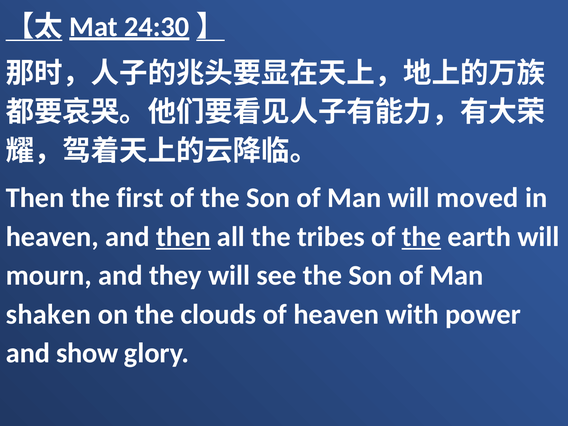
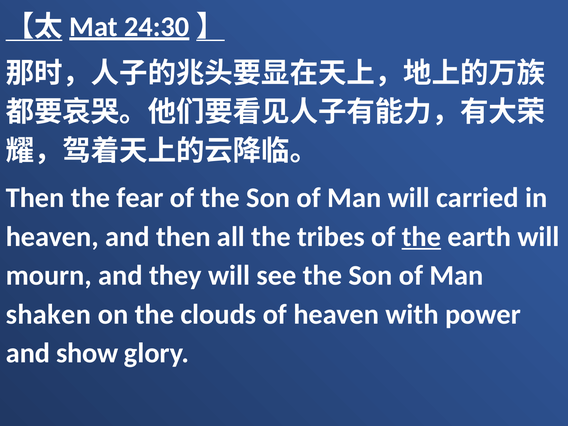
first: first -> fear
moved: moved -> carried
then at (183, 237) underline: present -> none
